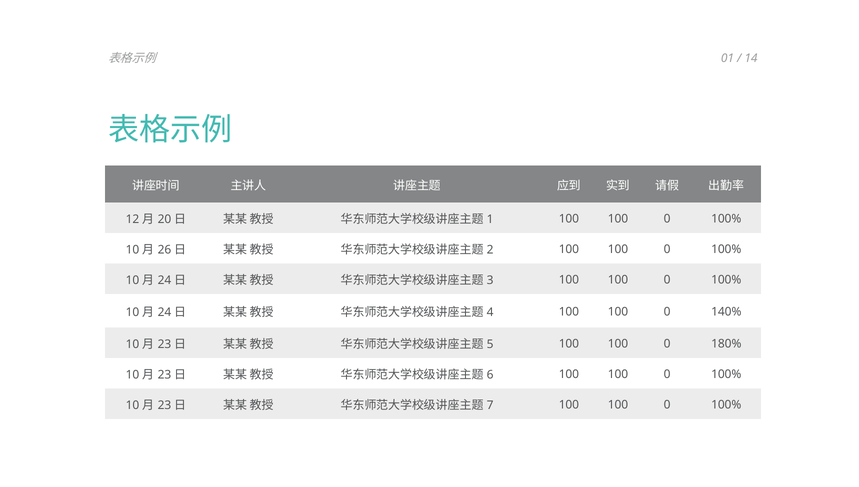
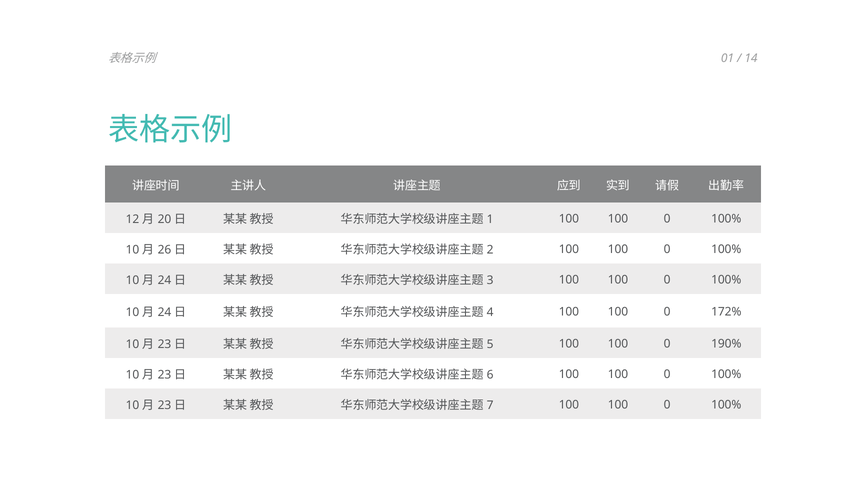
140%: 140% -> 172%
180%: 180% -> 190%
